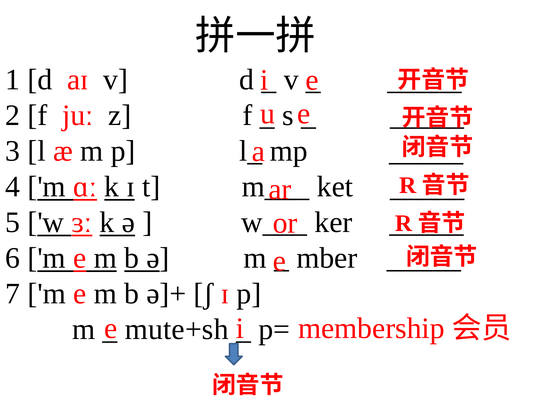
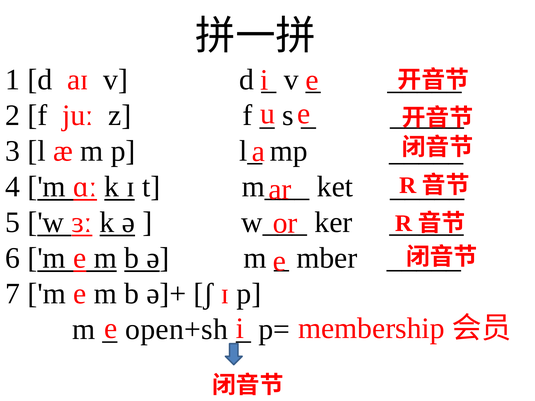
mute+sh: mute+sh -> open+sh
